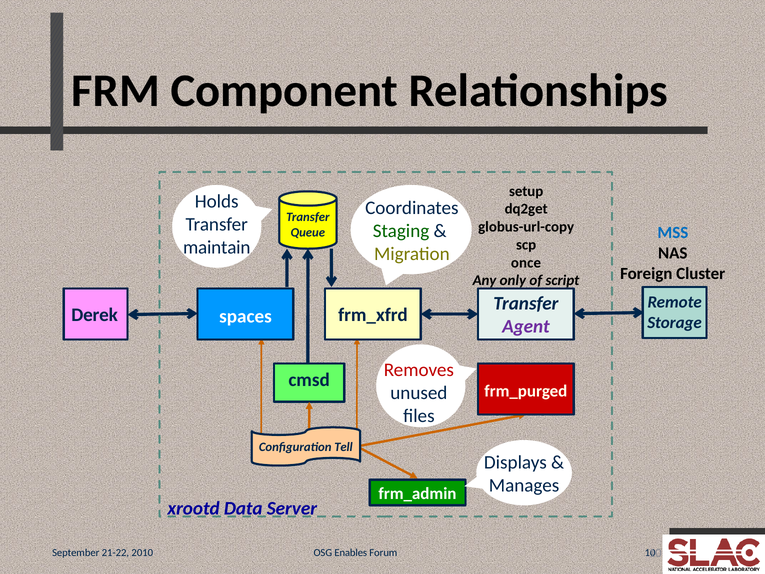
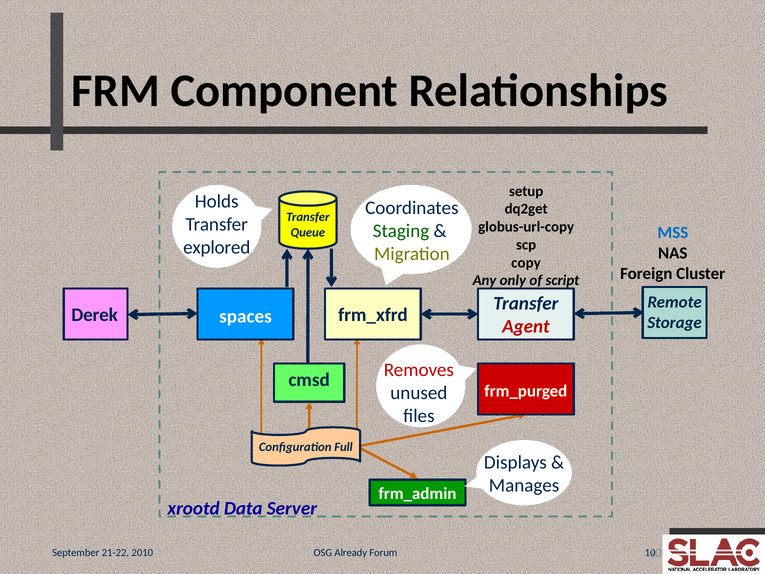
maintain: maintain -> explored
once: once -> copy
Agent colour: purple -> red
Tell: Tell -> Full
Enables: Enables -> Already
